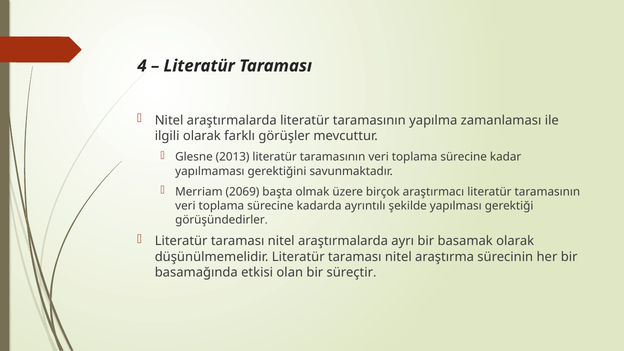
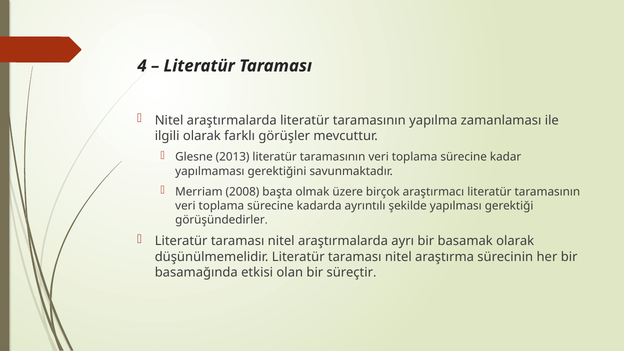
2069: 2069 -> 2008
